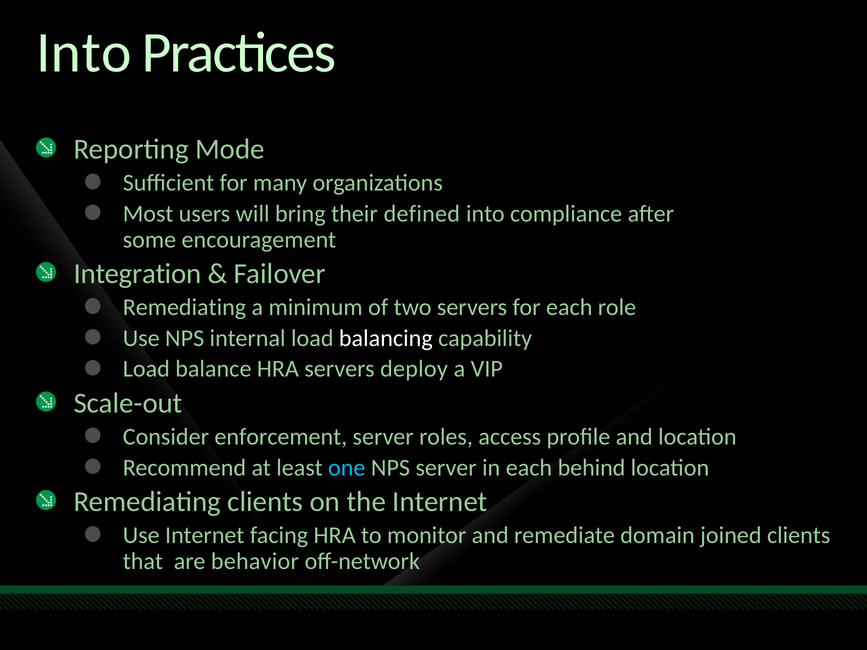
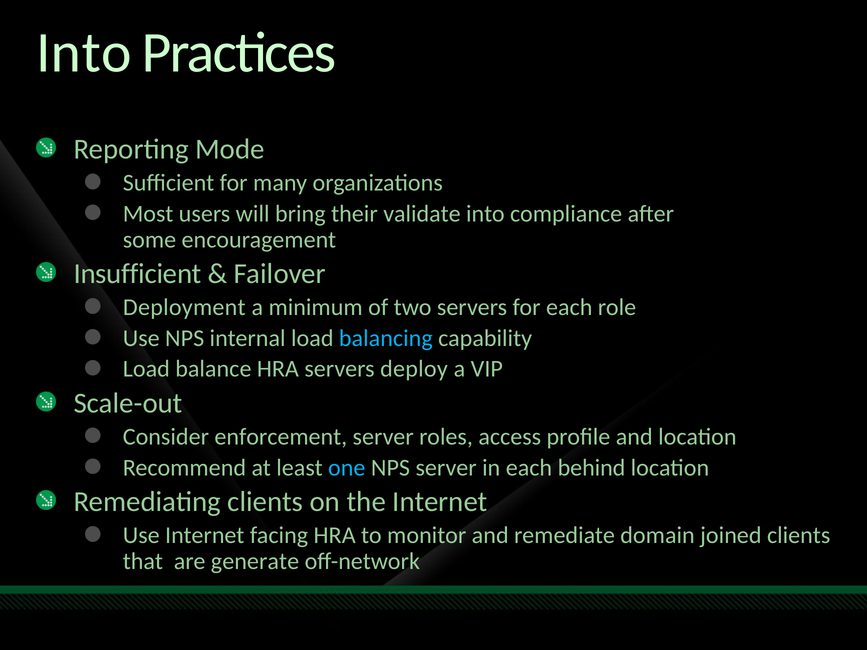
defined: defined -> validate
Integration: Integration -> Insufficient
Remediating at (184, 307): Remediating -> Deployment
balancing colour: white -> light blue
behavior: behavior -> generate
